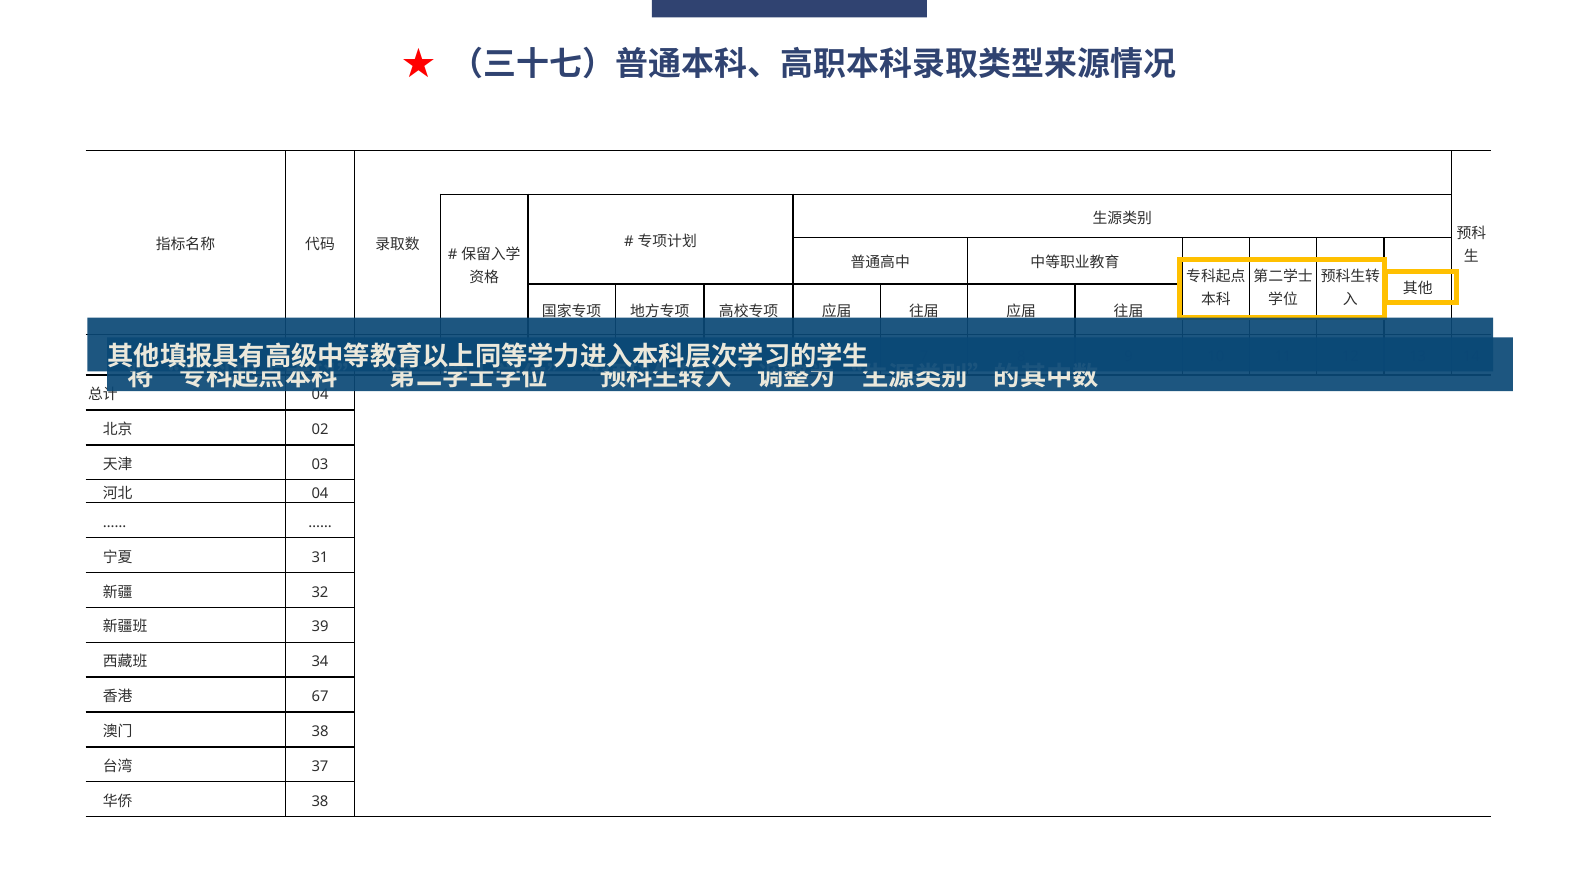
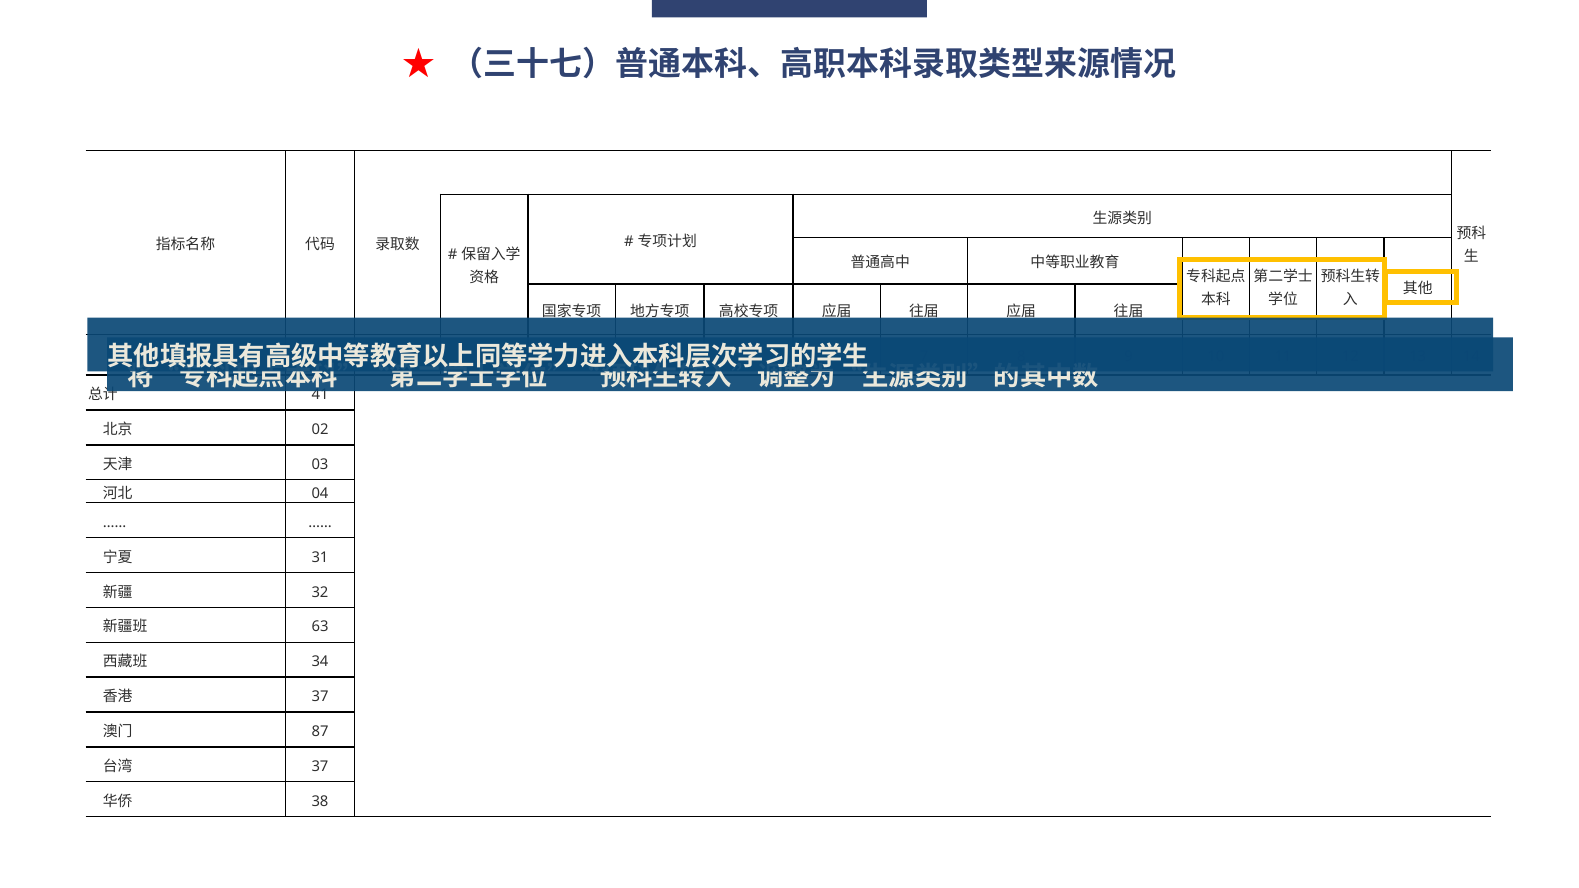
04 at (320, 395): 04 -> 41
39: 39 -> 63
67 at (320, 697): 67 -> 37
38 at (320, 732): 38 -> 87
